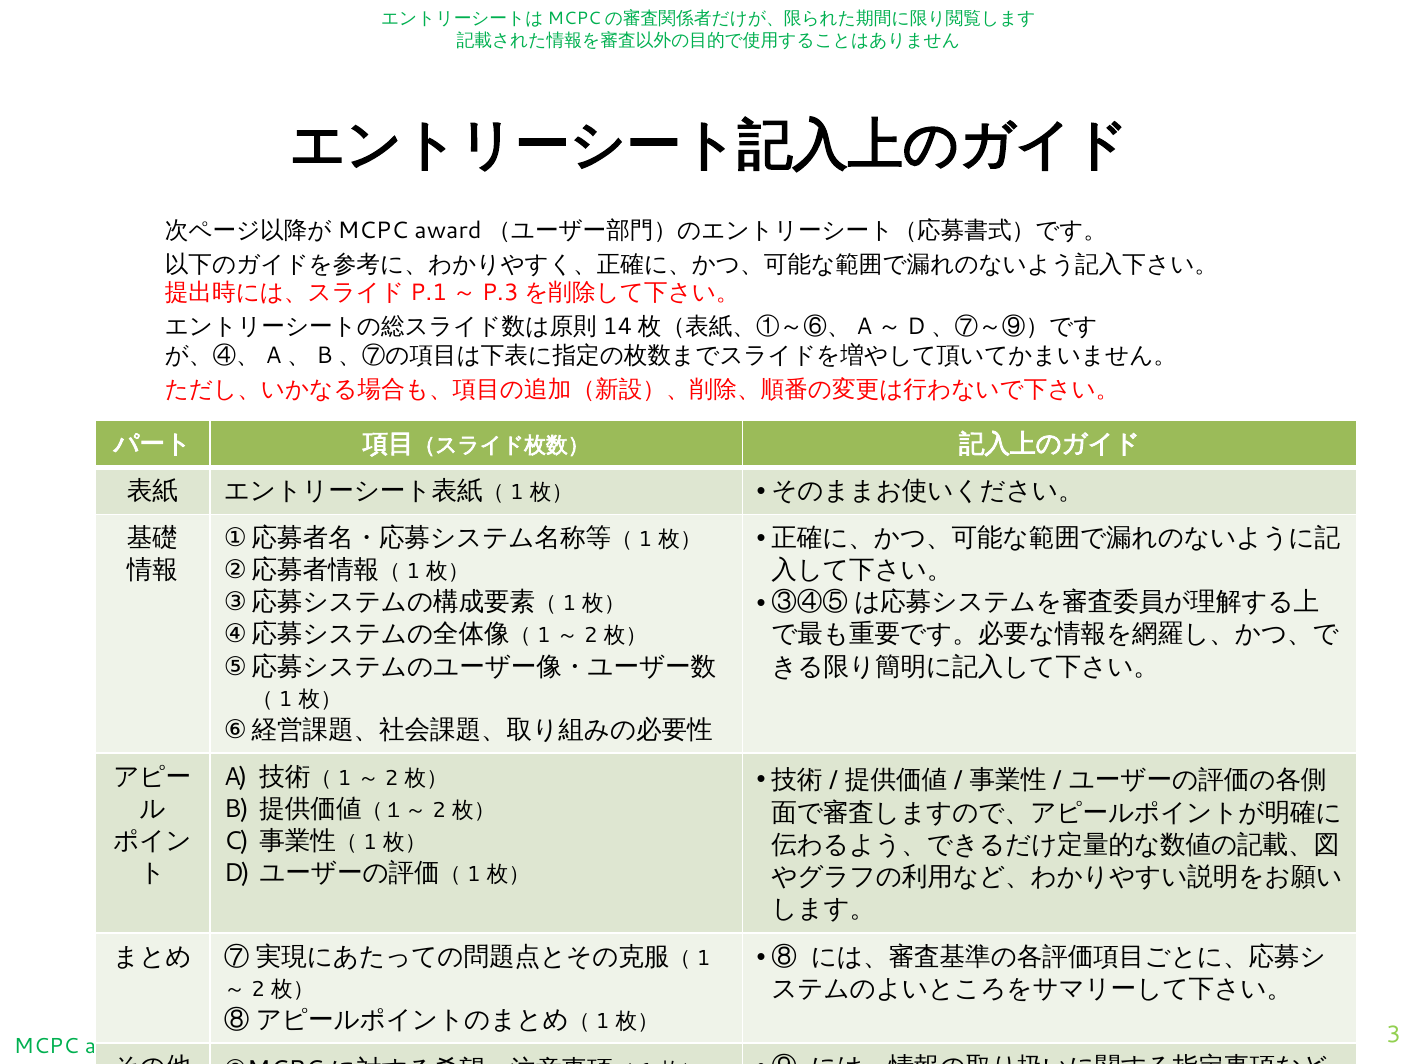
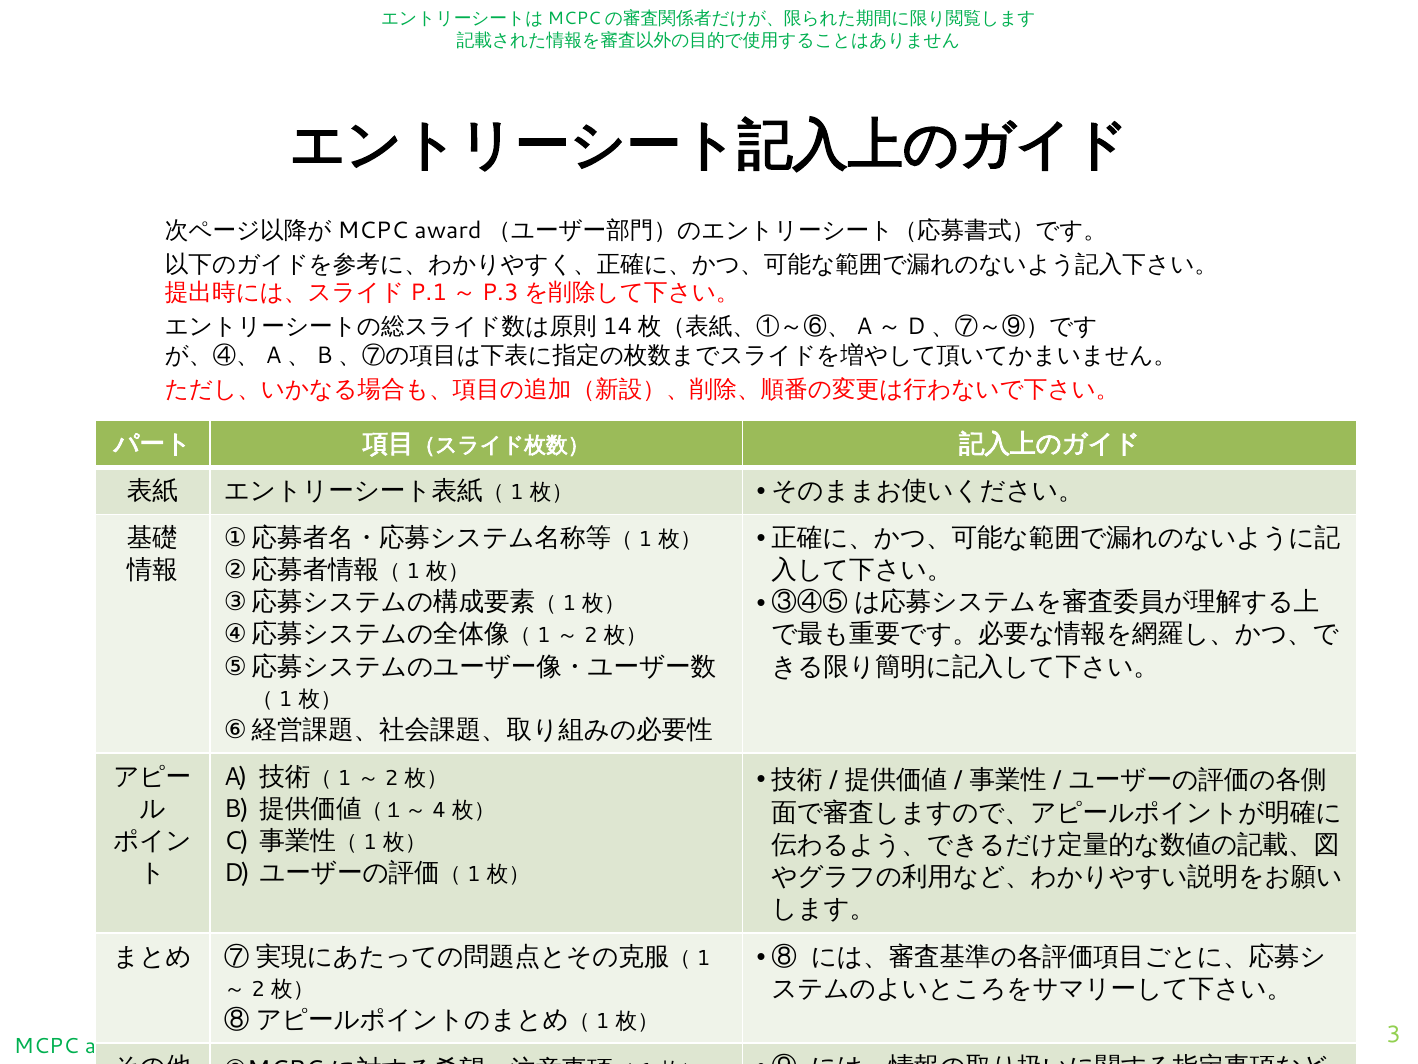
2 at (439, 810): 2 -> 4
